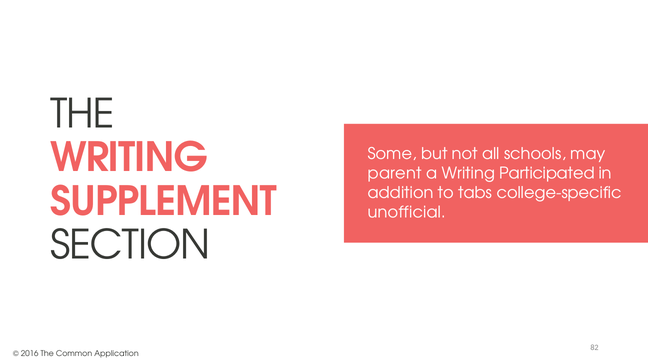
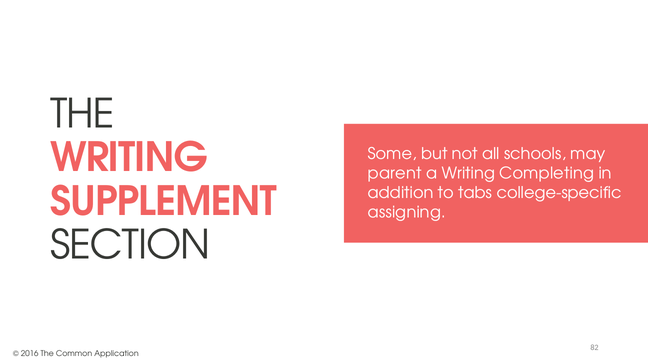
Participated: Participated -> Completing
unofficial: unofficial -> assigning
